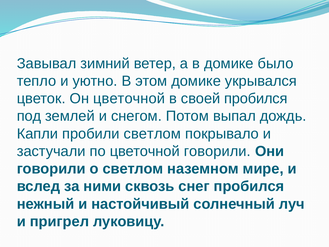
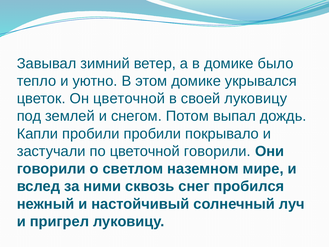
своей пробился: пробился -> луковицу
пробили светлом: светлом -> пробили
